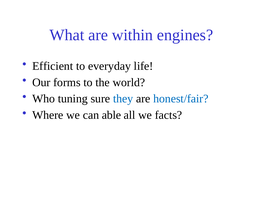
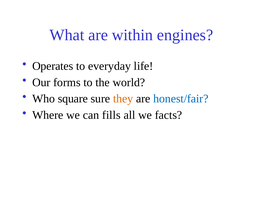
Efficient: Efficient -> Operates
tuning: tuning -> square
they colour: blue -> orange
able: able -> fills
